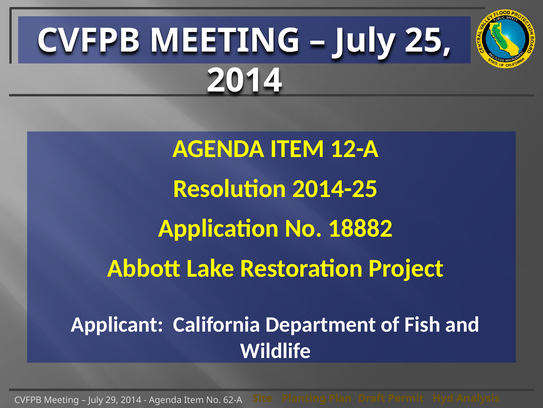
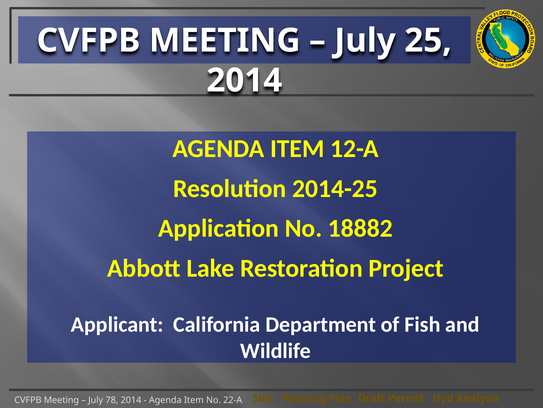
29: 29 -> 78
62-A: 62-A -> 22-A
